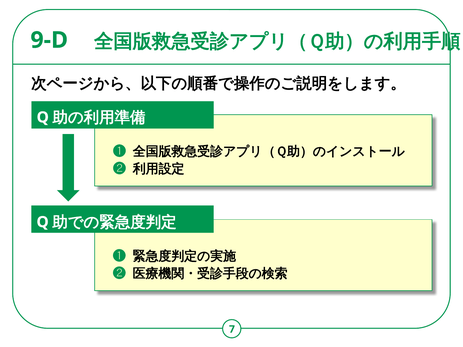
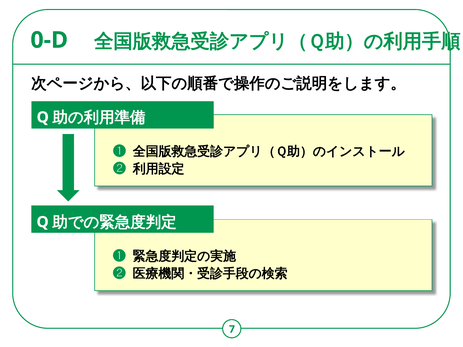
9-D: 9-D -> 0-D
